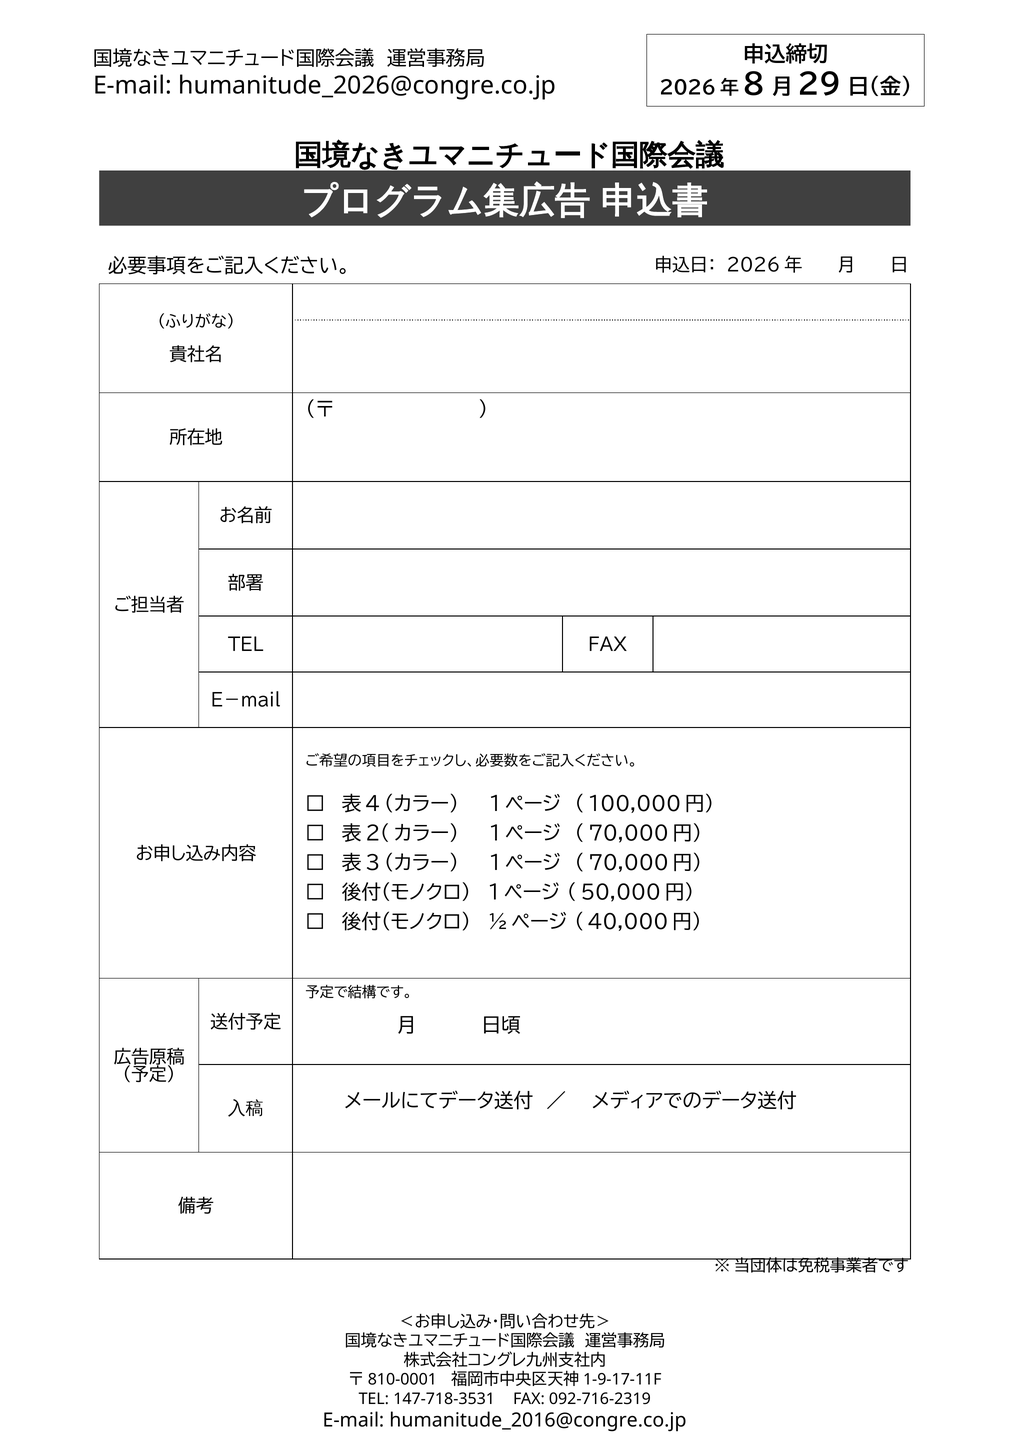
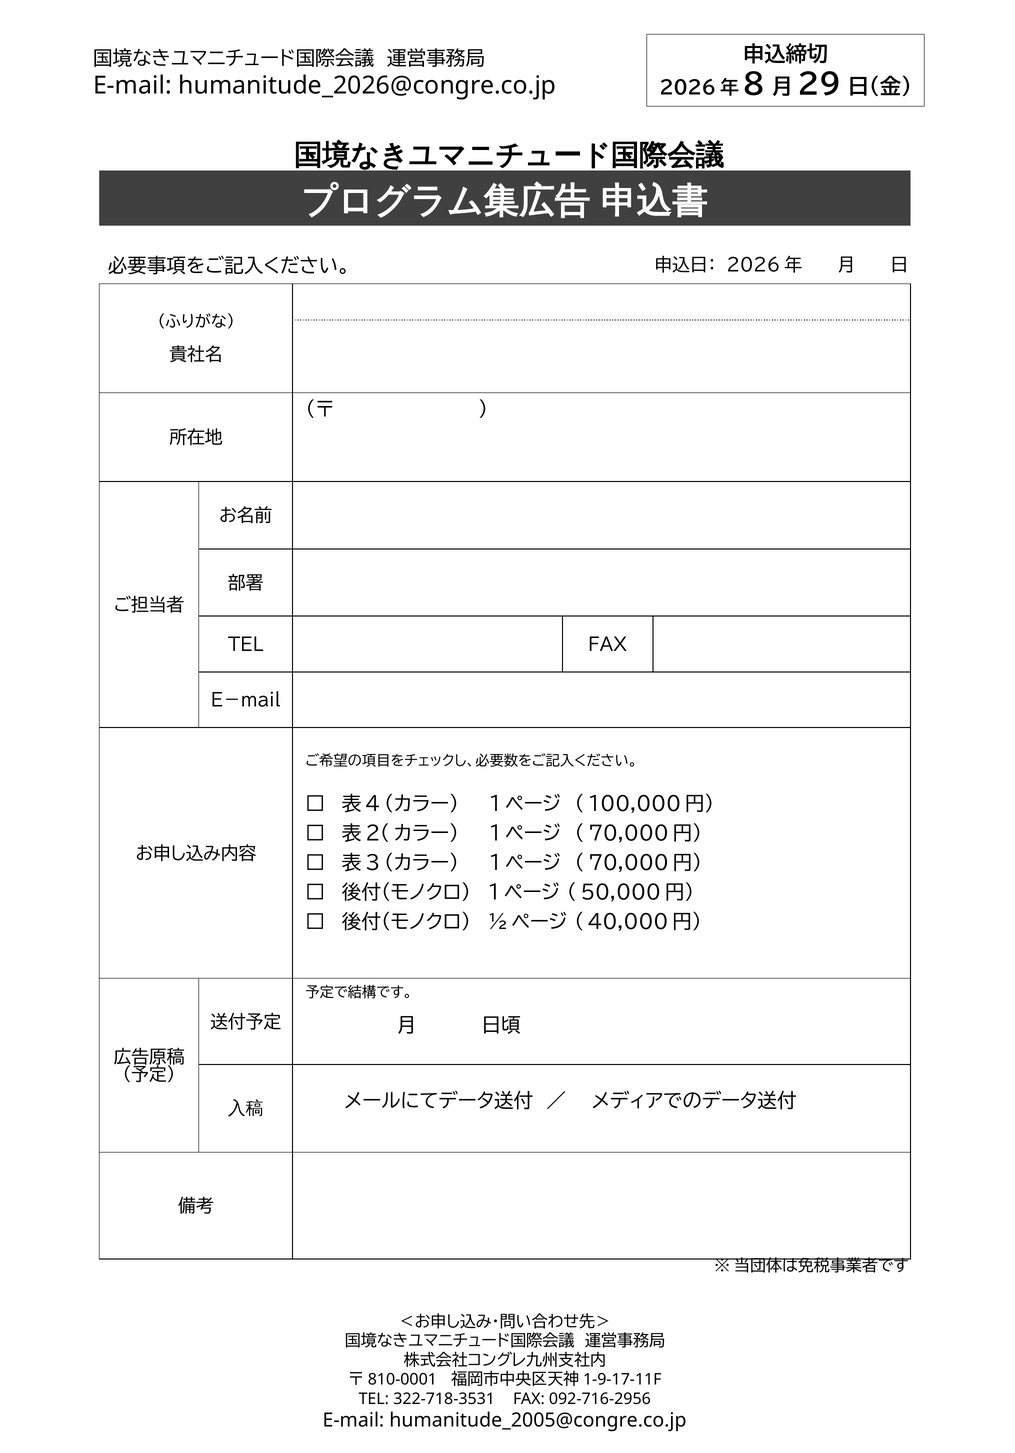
147-718-3531: 147-718-3531 -> 322-718-3531
092-716-2319: 092-716-2319 -> 092-716-2956
humanitude_2016@congre.co.jp: humanitude_2016@congre.co.jp -> humanitude_2005@congre.co.jp
